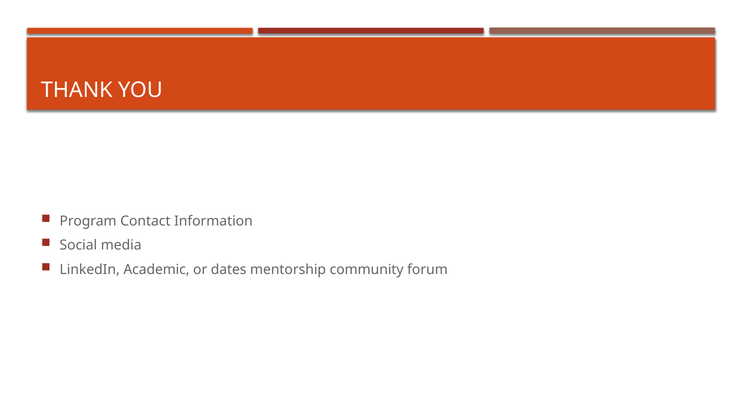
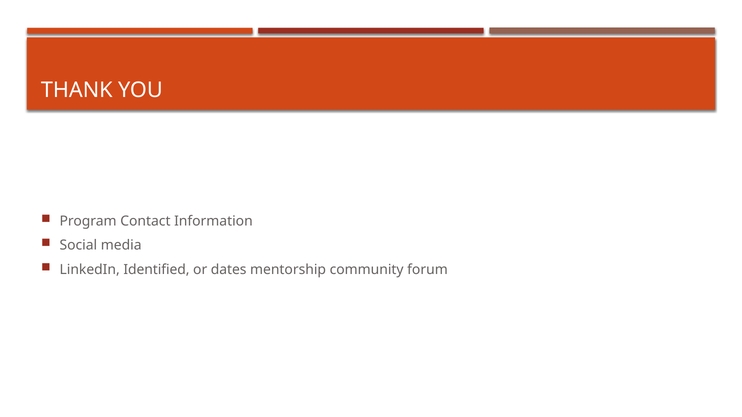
Academic: Academic -> Identified
